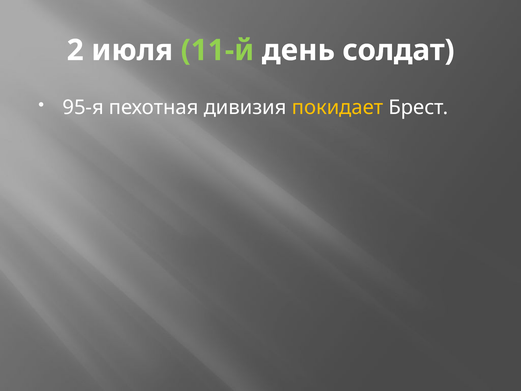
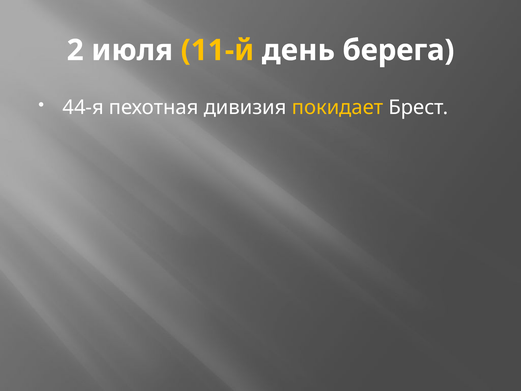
11-й colour: light green -> yellow
солдат: солдат -> берега
95-я: 95-я -> 44-я
